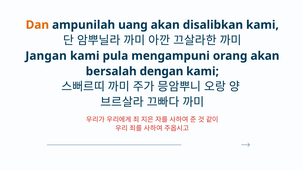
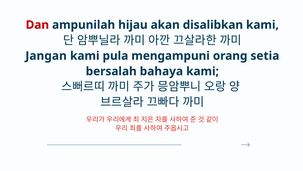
Dan colour: orange -> red
uang: uang -> hijau
orang akan: akan -> setia
dengan: dengan -> bahaya
